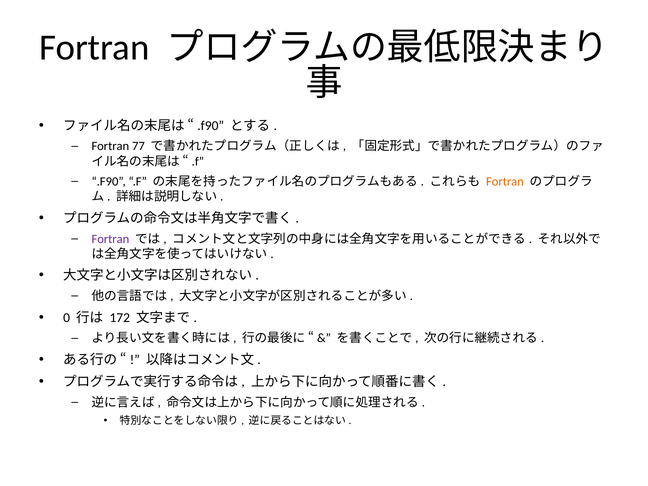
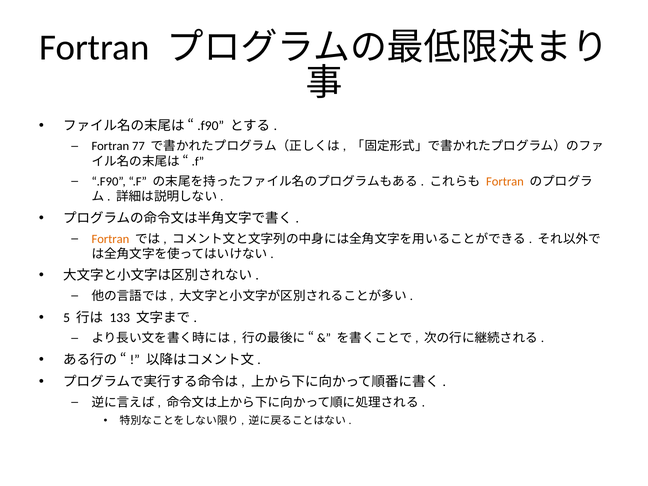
Fortran at (110, 239) colour: purple -> orange
0: 0 -> 5
172: 172 -> 133
